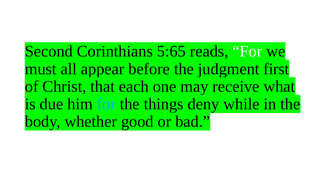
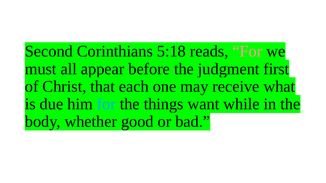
5:65: 5:65 -> 5:18
For at (247, 51) colour: white -> pink
deny: deny -> want
